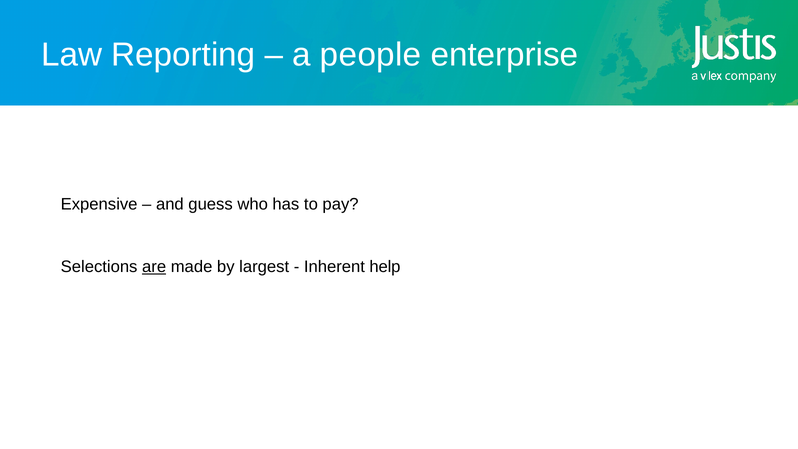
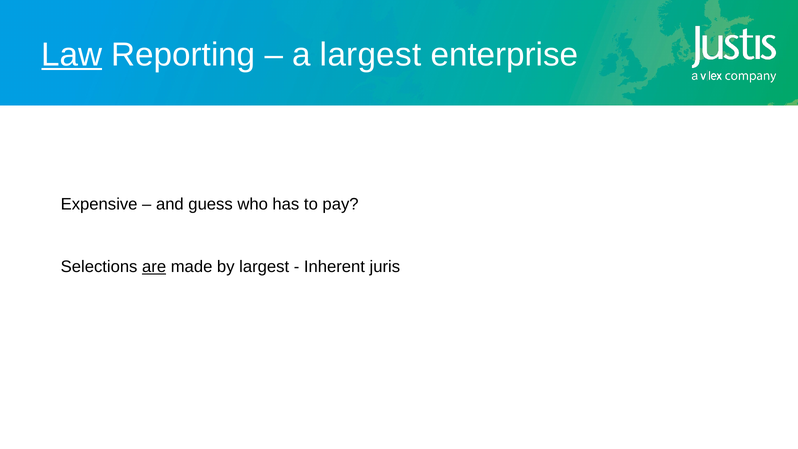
Law underline: none -> present
a people: people -> largest
help: help -> juris
